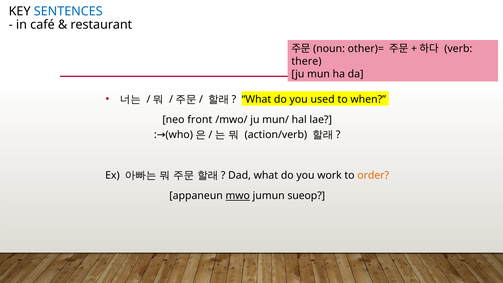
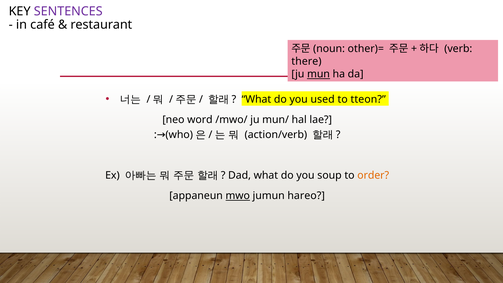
SENTENCES colour: blue -> purple
mun underline: none -> present
when: when -> tteon
front: front -> word
work: work -> soup
sueop: sueop -> hareo
